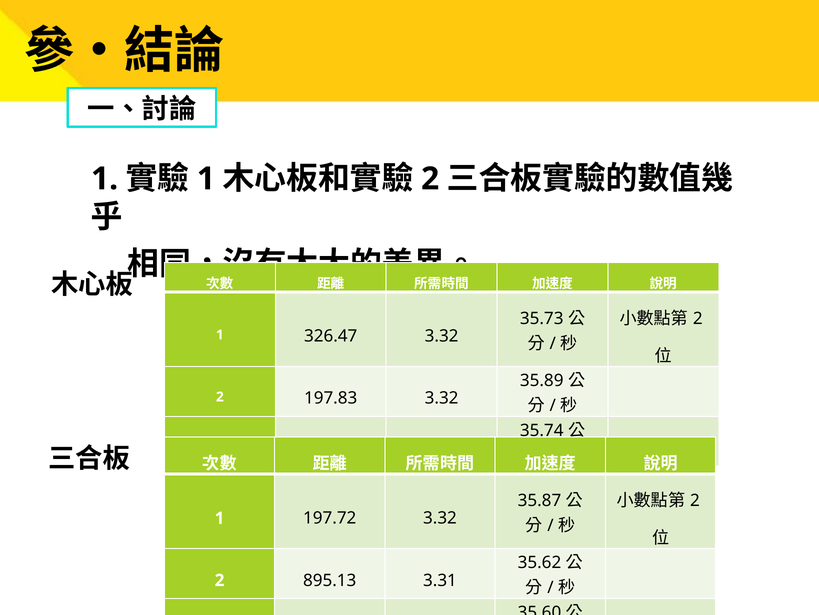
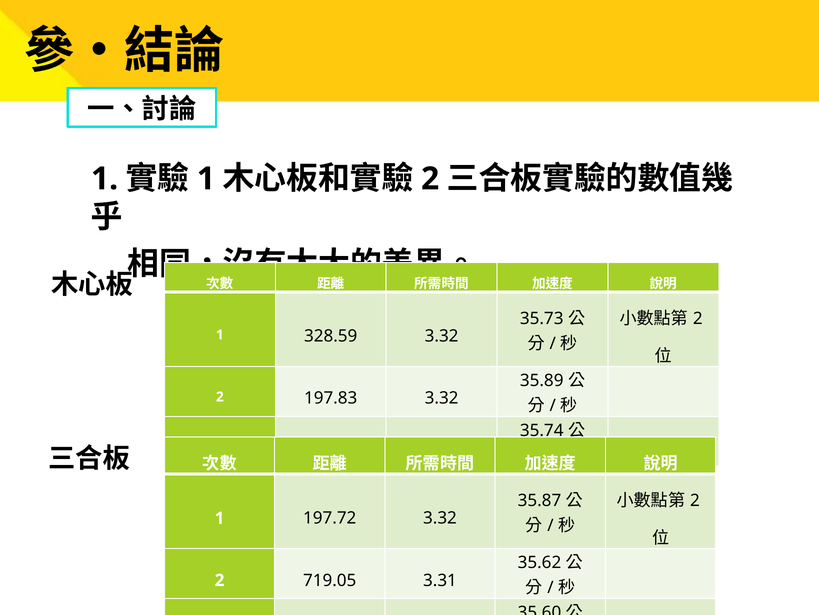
326.47: 326.47 -> 328.59
895.13: 895.13 -> 719.05
